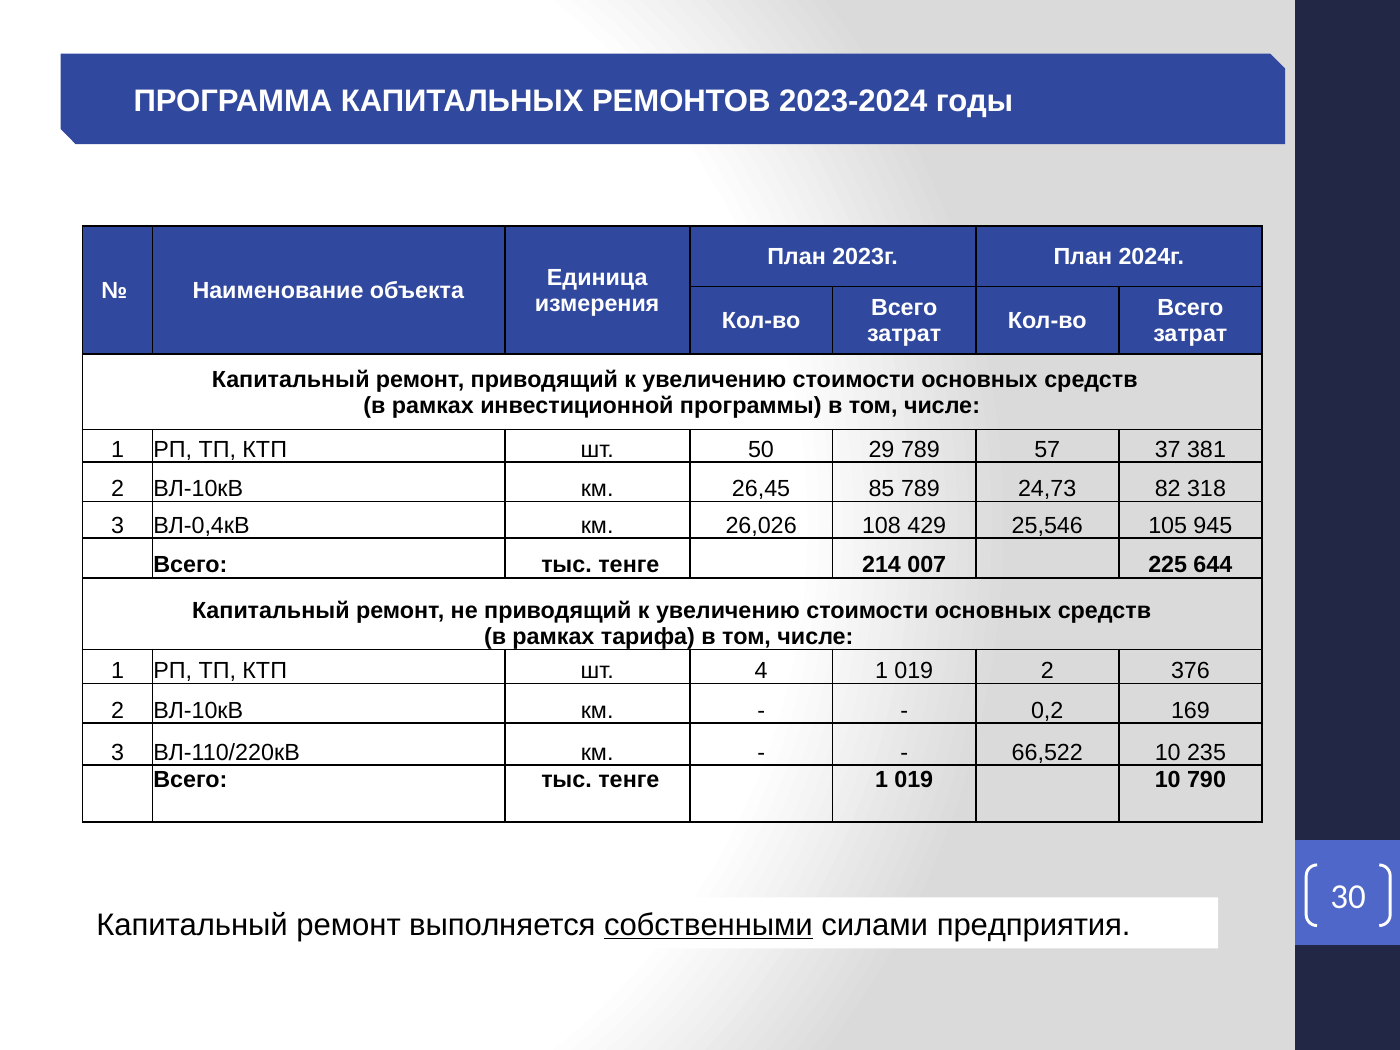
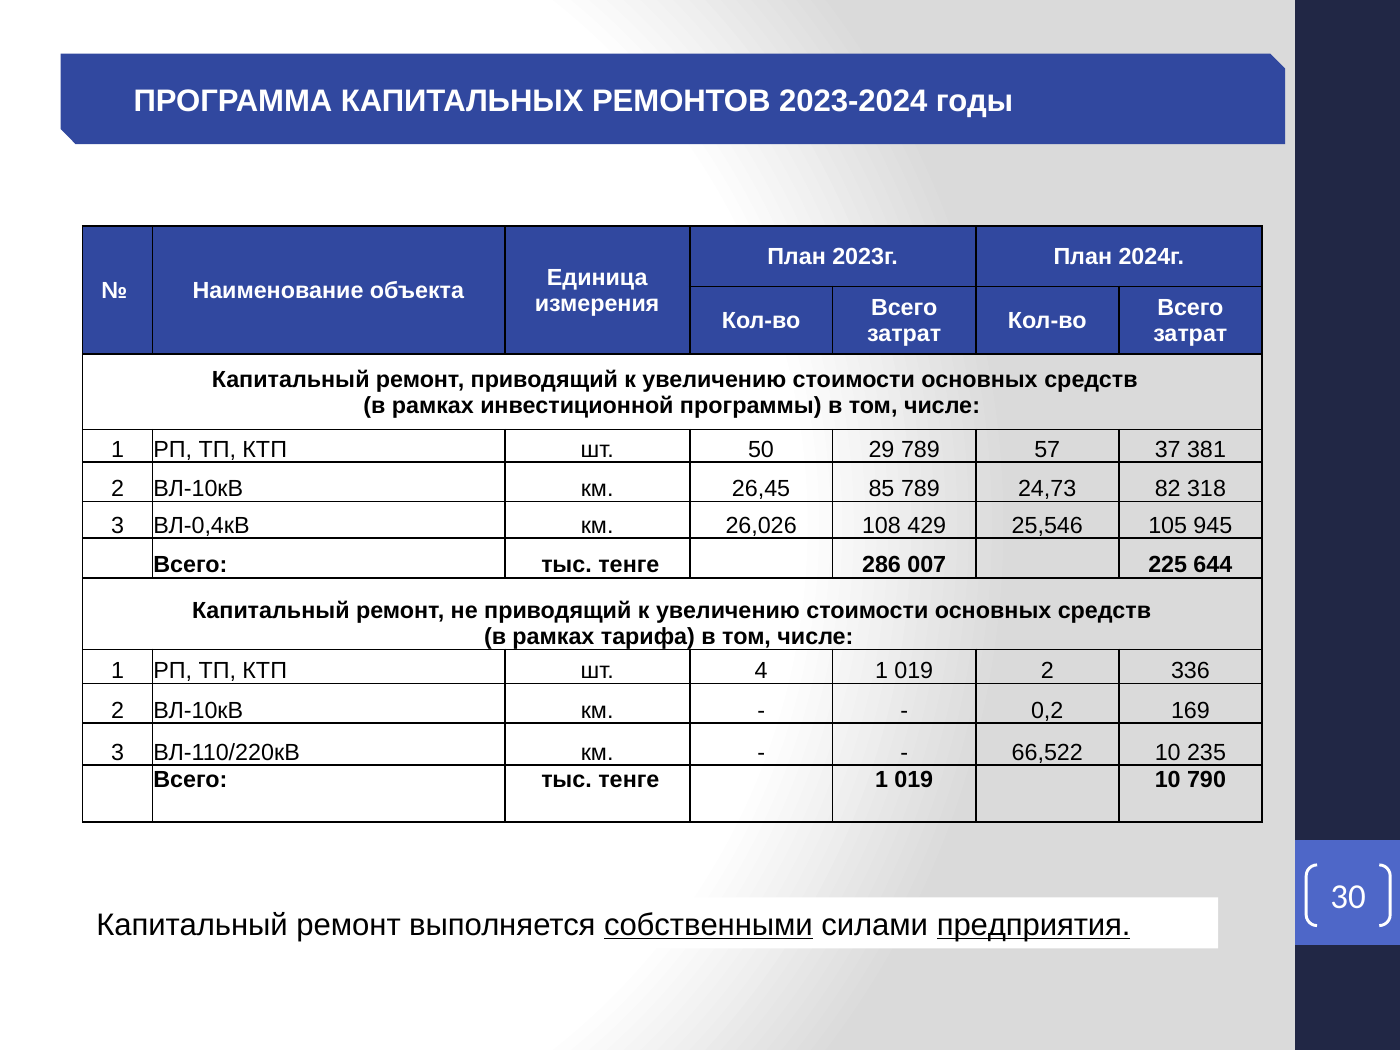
214: 214 -> 286
376: 376 -> 336
предприятия underline: none -> present
